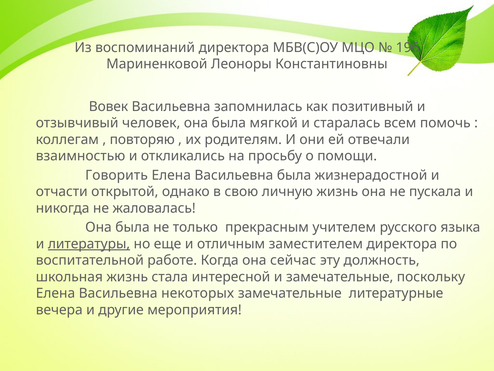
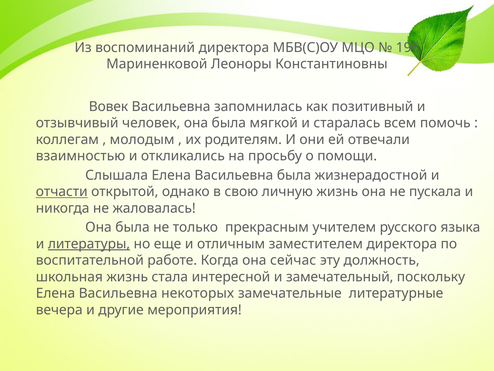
повторяю: повторяю -> молодым
Говорить: Говорить -> Слышала
отчасти underline: none -> present
и замечательные: замечательные -> замечательный
